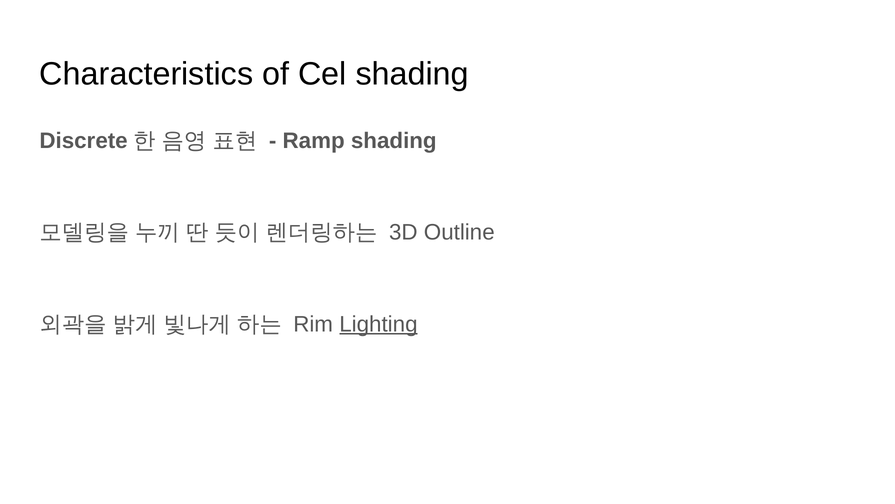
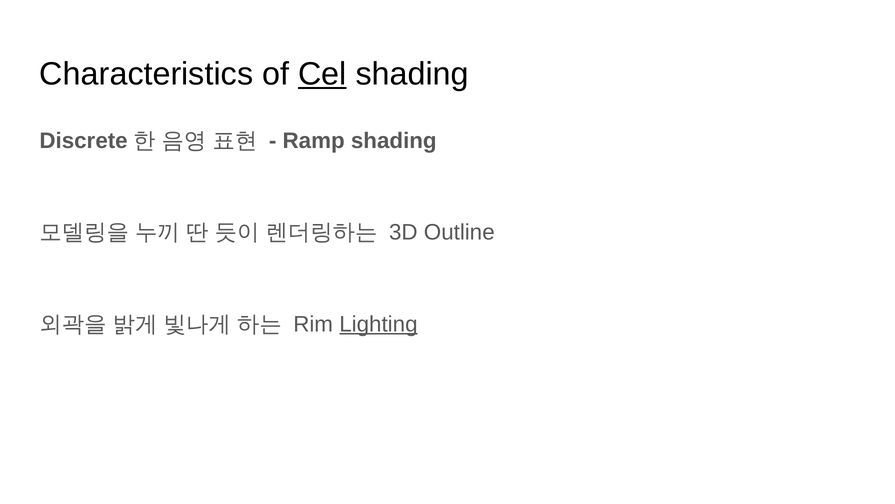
Cel underline: none -> present
